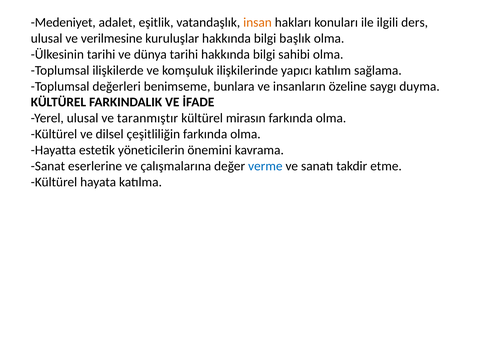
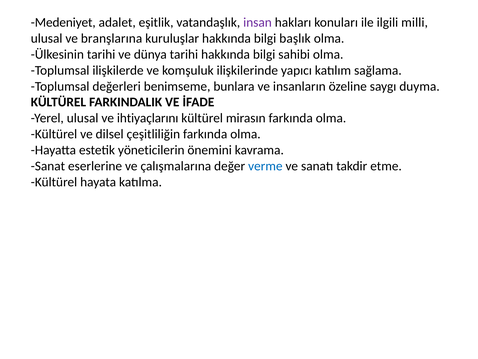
insan colour: orange -> purple
ders: ders -> milli
verilmesine: verilmesine -> branşlarına
taranmıştır: taranmıştır -> ihtiyaçlarını
